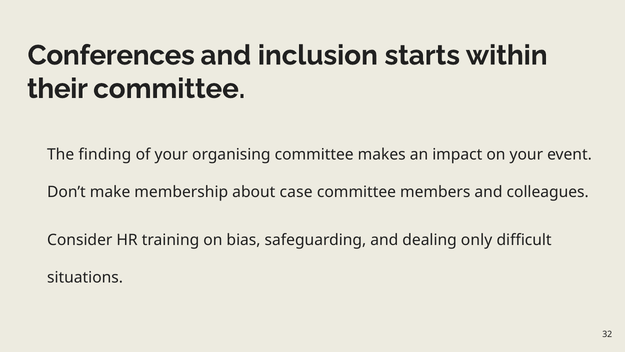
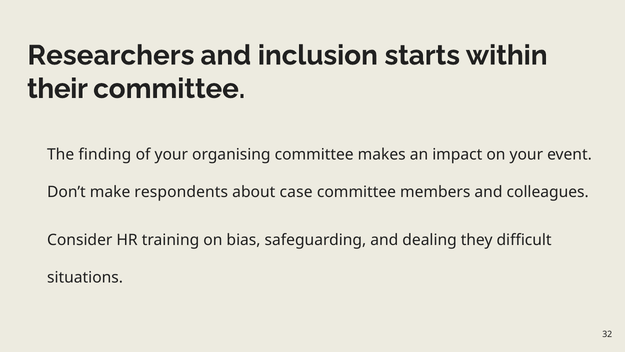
Conferences: Conferences -> Researchers
membership: membership -> respondents
only: only -> they
